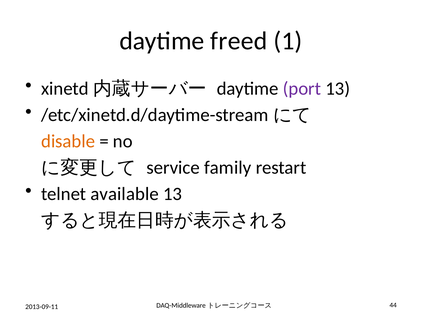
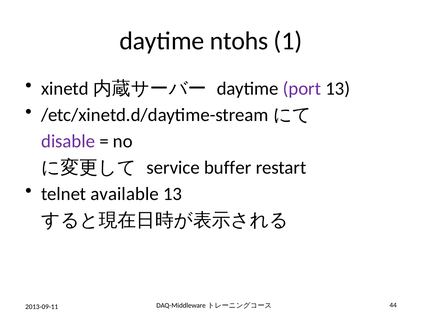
freed: freed -> ntohs
disable colour: orange -> purple
family: family -> buffer
